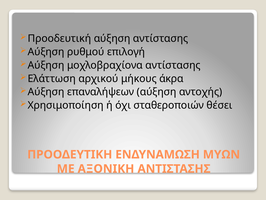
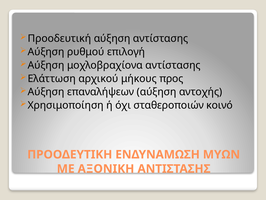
άκρα: άκρα -> προς
θέσει: θέσει -> κοινό
